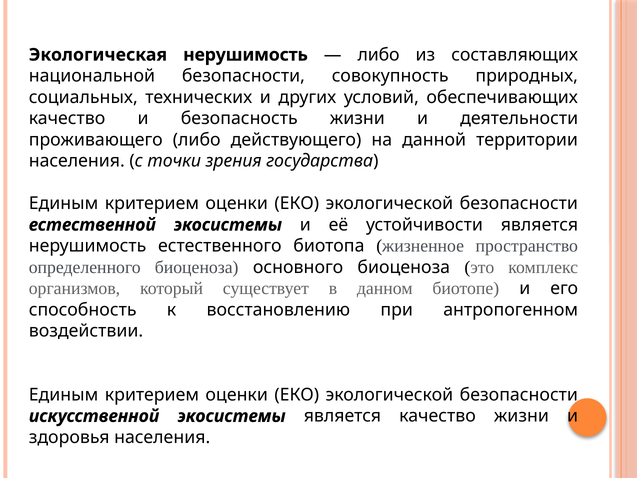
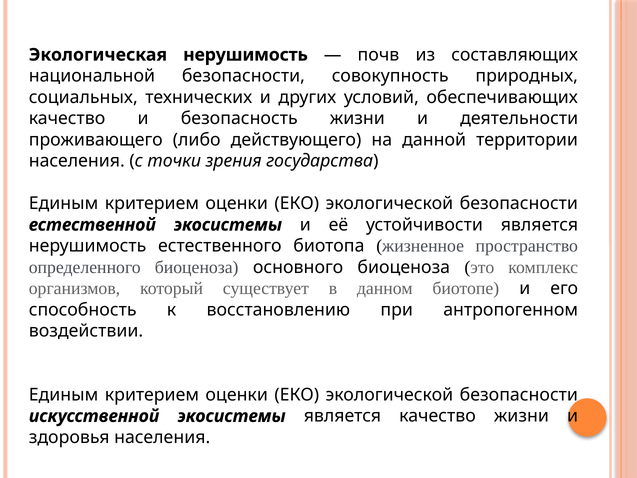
либо at (379, 55): либо -> почв
